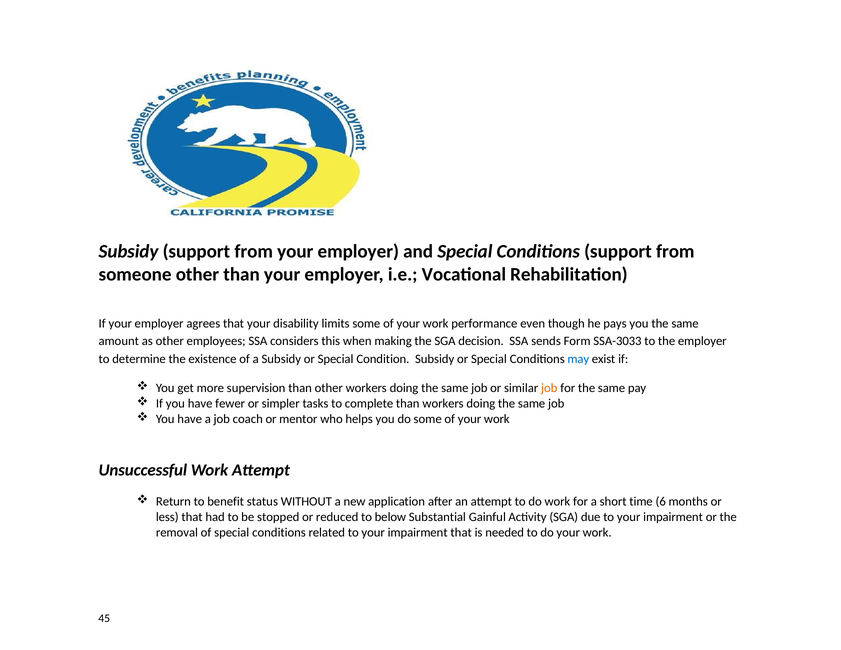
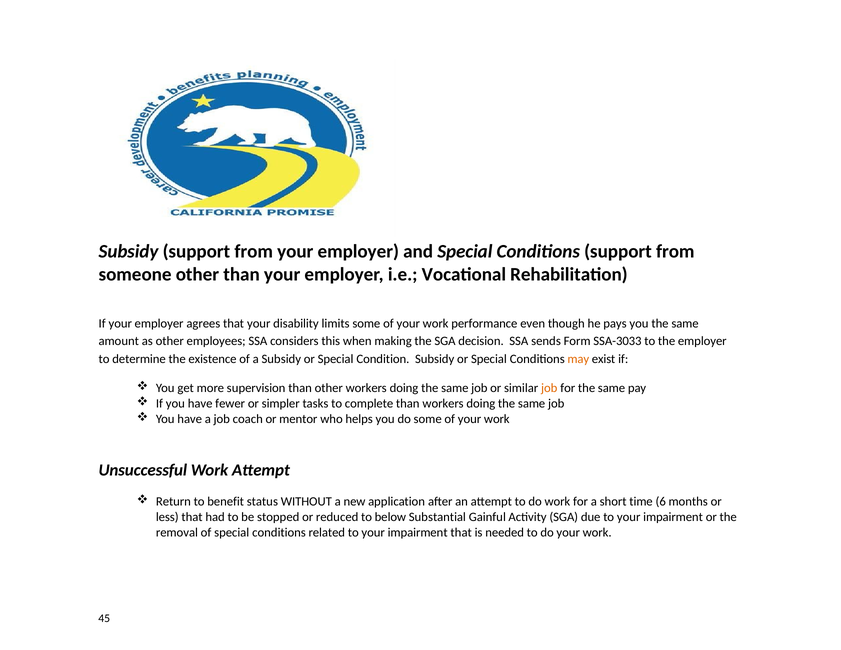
may colour: blue -> orange
